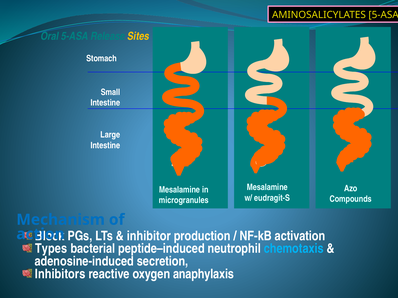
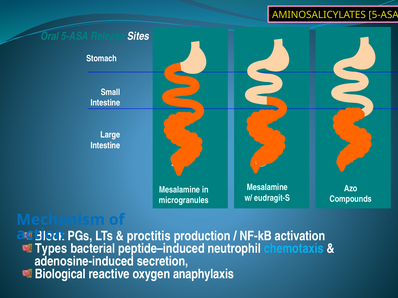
Sites colour: yellow -> white
inhibitor: inhibitor -> proctitis
Inhibitors: Inhibitors -> Biological
